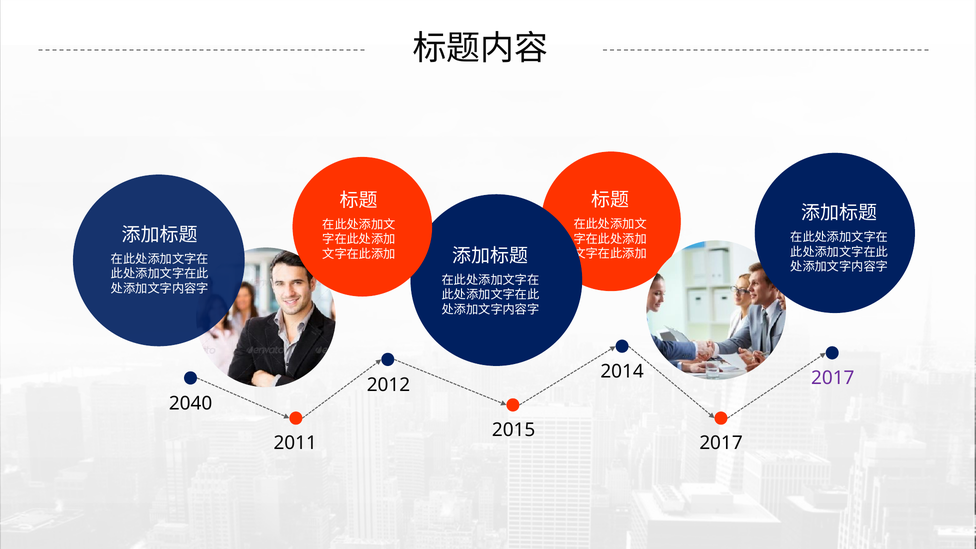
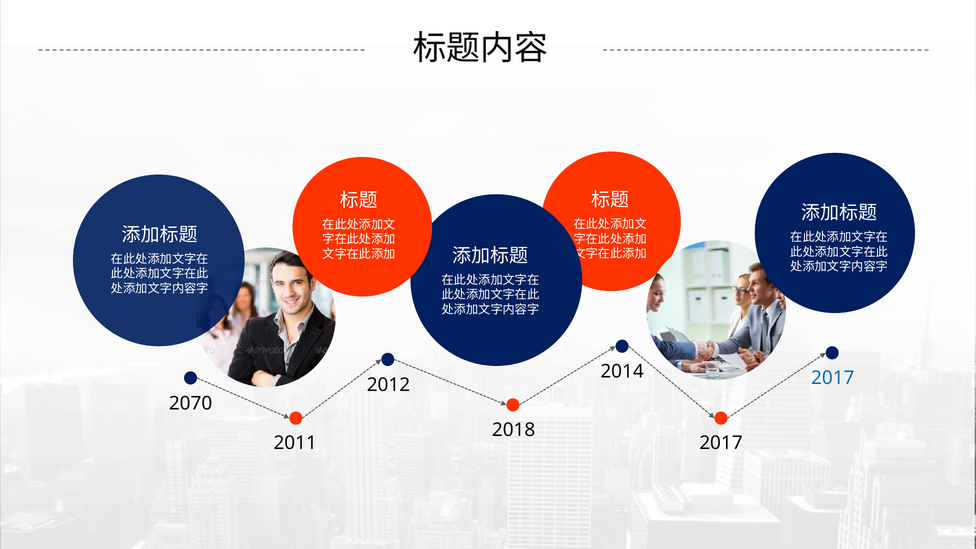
2017 at (833, 378) colour: purple -> blue
2040: 2040 -> 2070
2015: 2015 -> 2018
